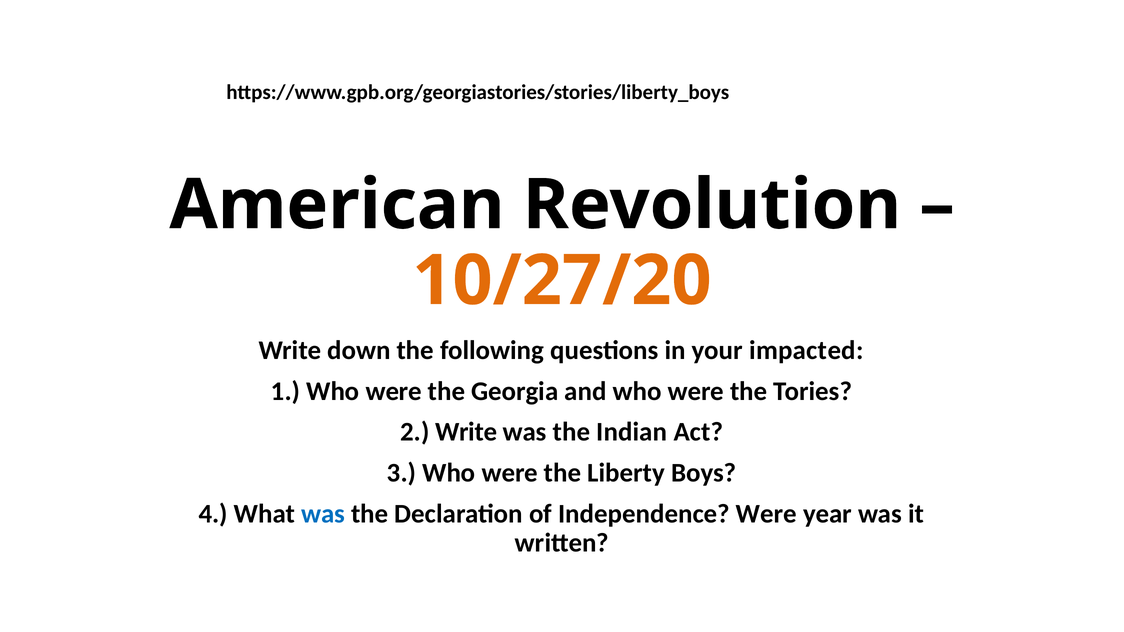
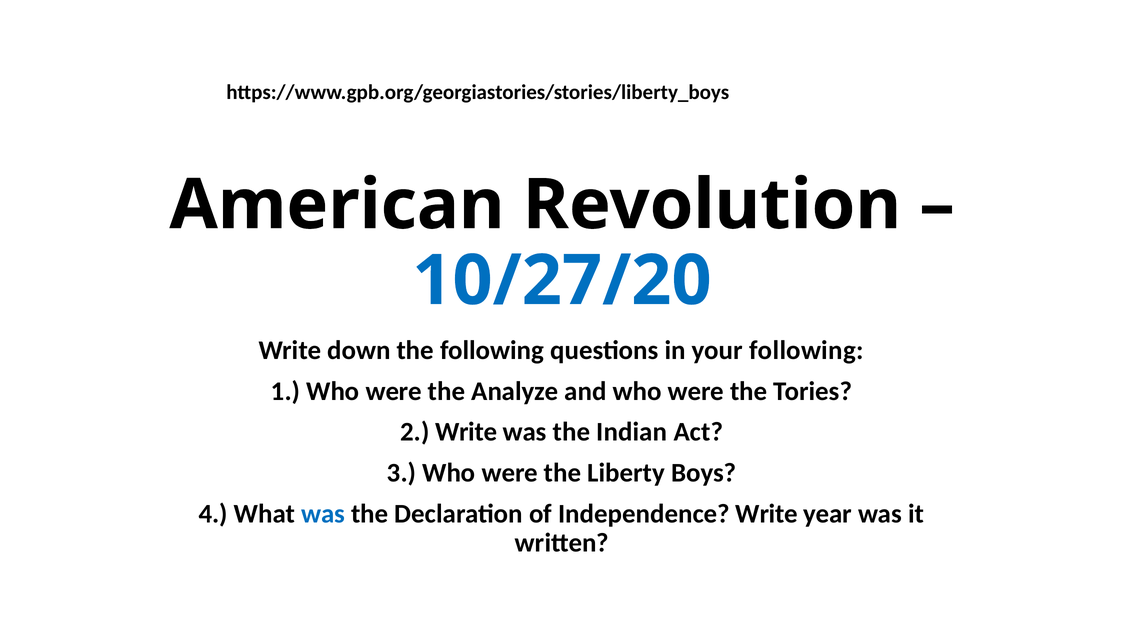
10/27/20 colour: orange -> blue
your impacted: impacted -> following
Georgia: Georgia -> Analyze
Independence Were: Were -> Write
